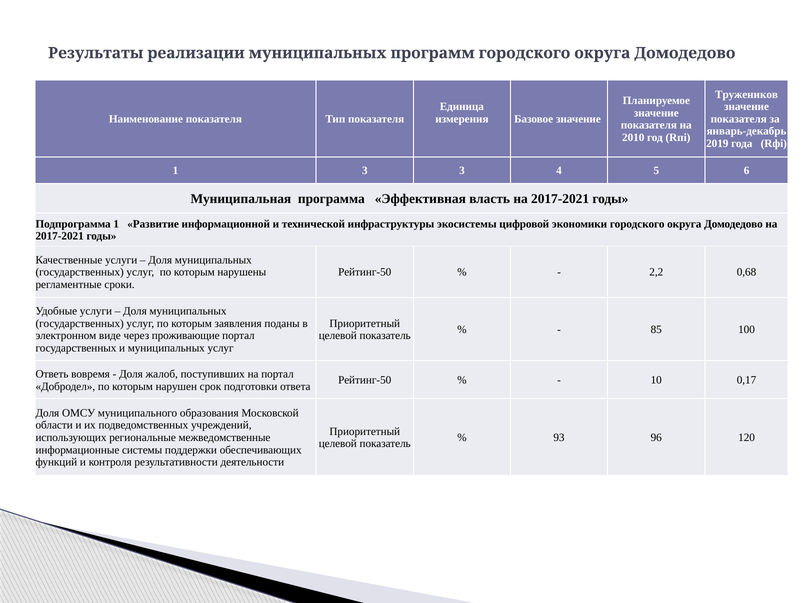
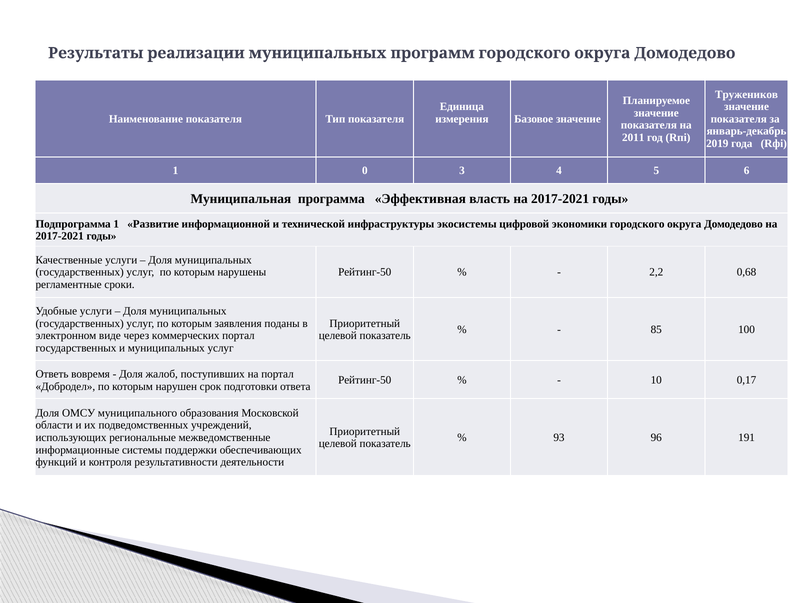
2010: 2010 -> 2011
1 3: 3 -> 0
проживающие: проживающие -> коммерческих
120: 120 -> 191
